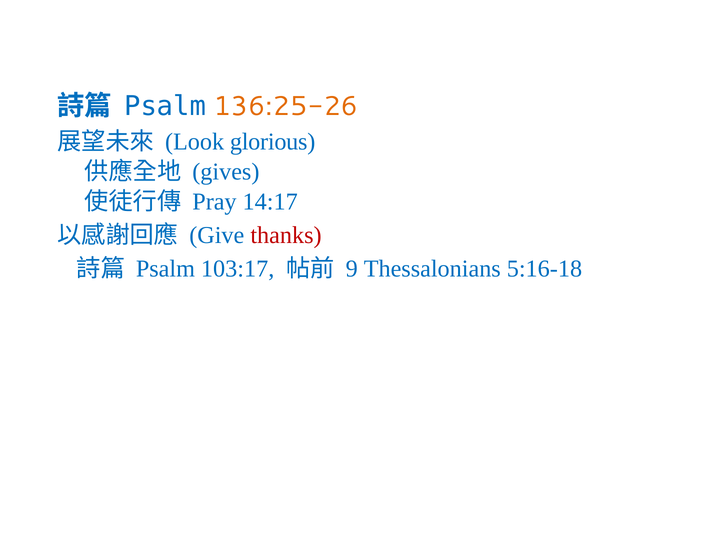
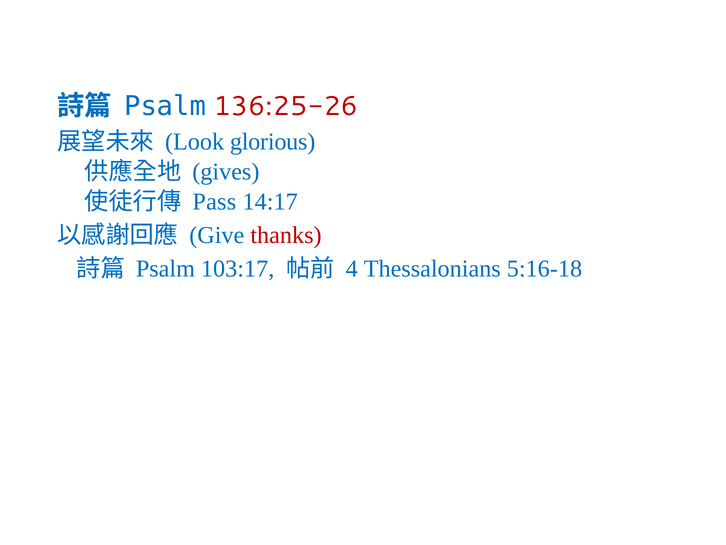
136:25-26 colour: orange -> red
Pray: Pray -> Pass
9: 9 -> 4
